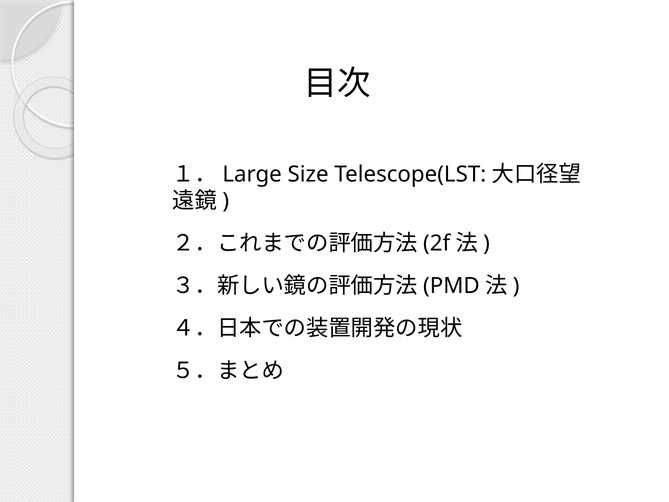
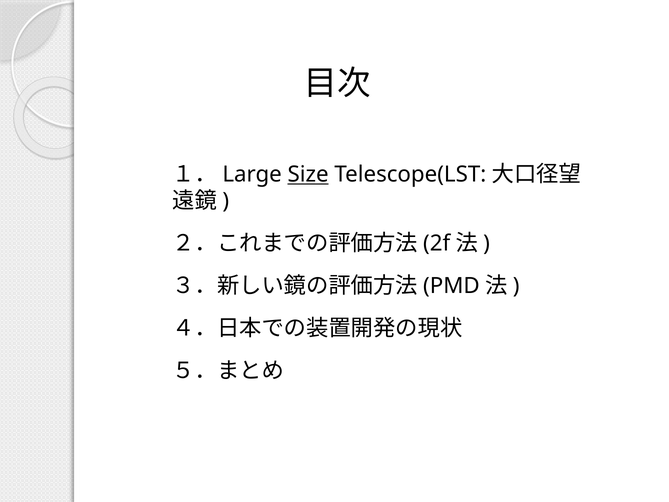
Size underline: none -> present
